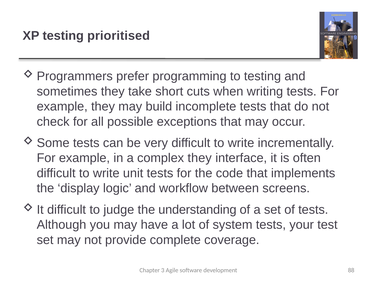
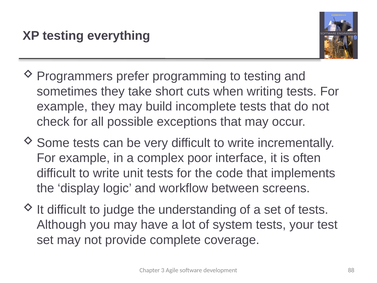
prioritised: prioritised -> everything
complex they: they -> poor
